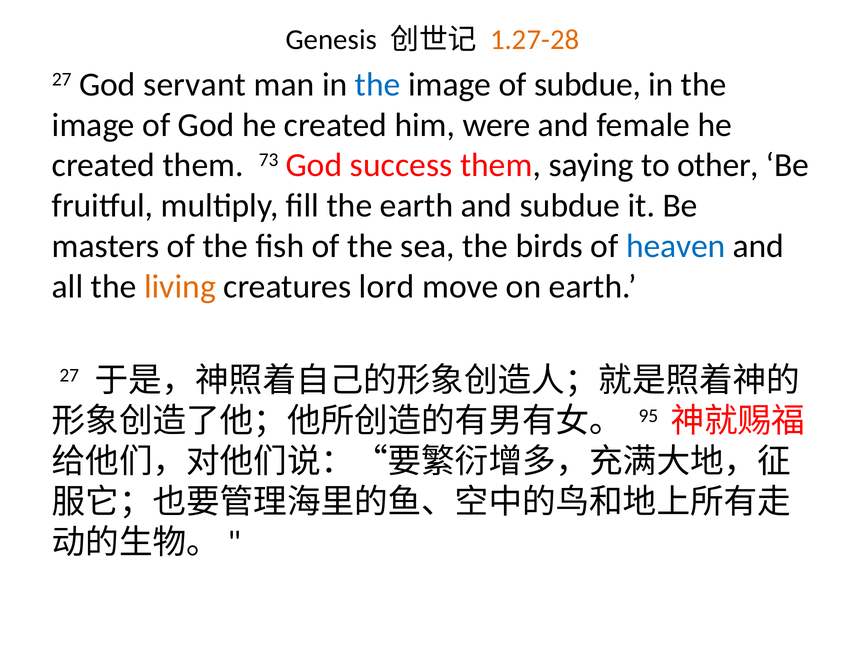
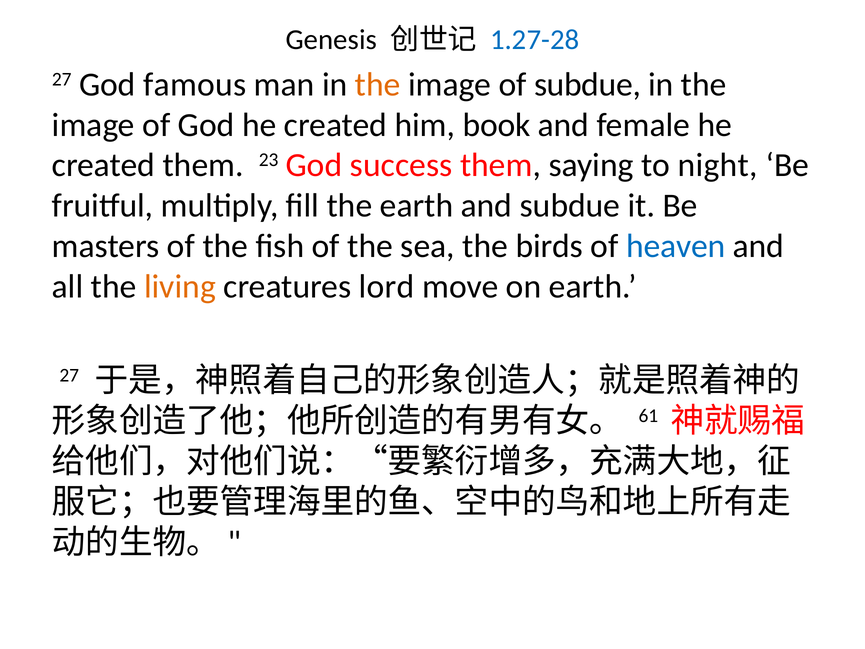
1.27-28 colour: orange -> blue
servant: servant -> famous
the at (378, 85) colour: blue -> orange
were: were -> book
73: 73 -> 23
other: other -> night
95: 95 -> 61
